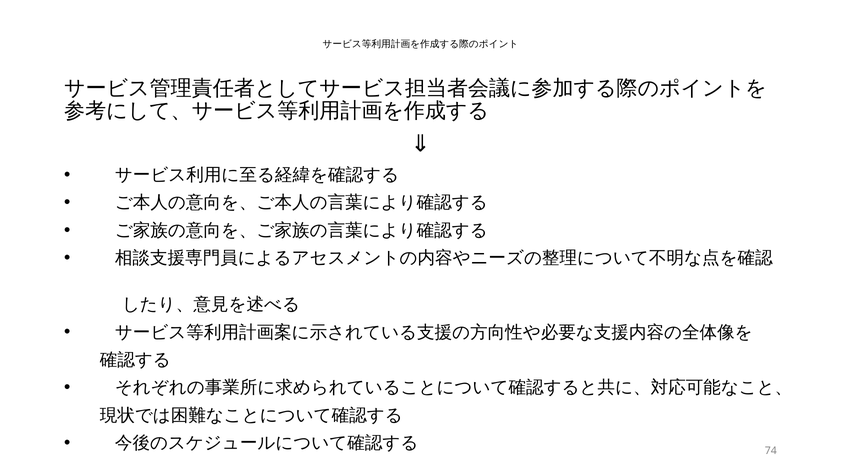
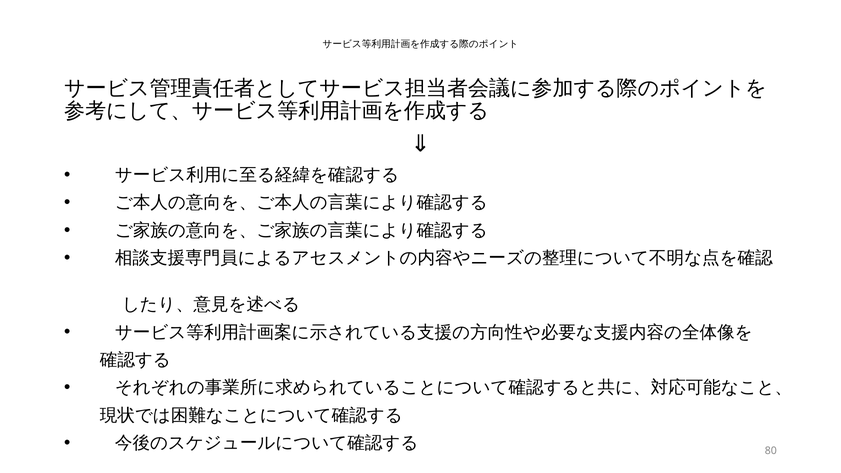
74: 74 -> 80
